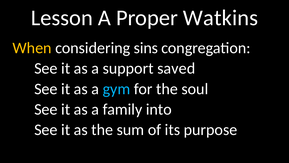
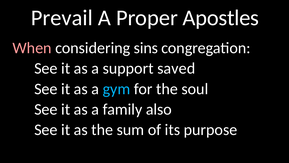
Lesson: Lesson -> Prevail
Watkins: Watkins -> Apostles
When colour: yellow -> pink
into: into -> also
